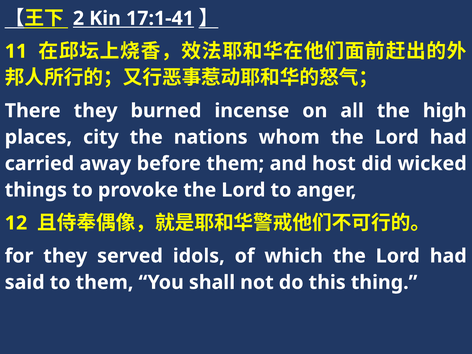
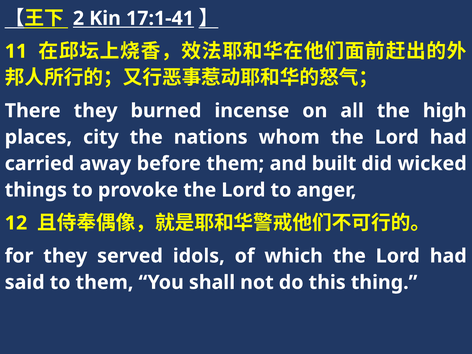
host: host -> built
